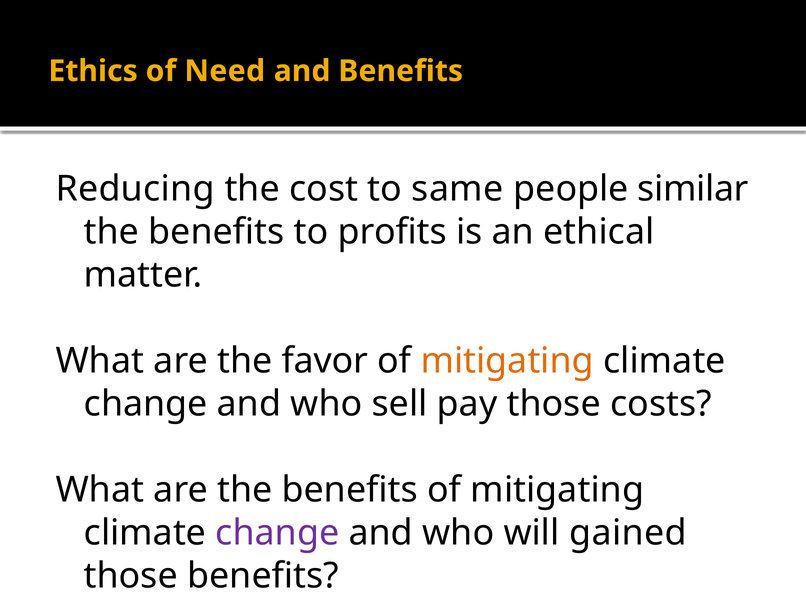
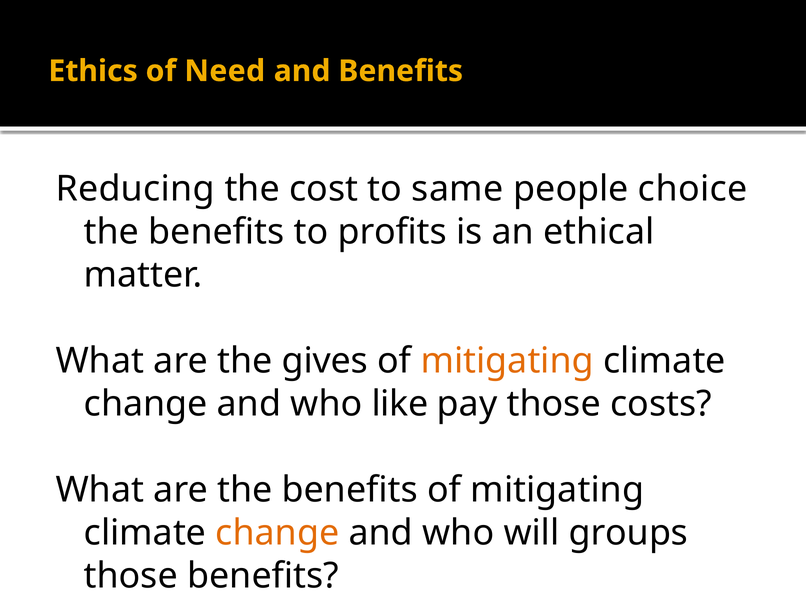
similar: similar -> choice
favor: favor -> gives
sell: sell -> like
change at (277, 533) colour: purple -> orange
gained: gained -> groups
